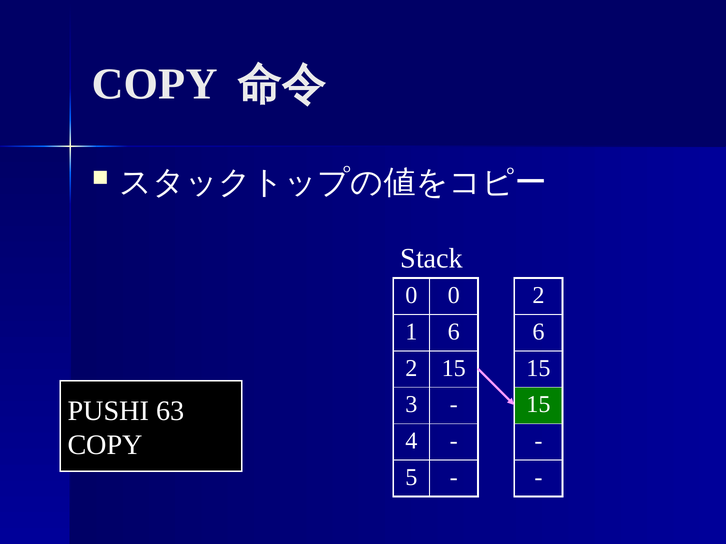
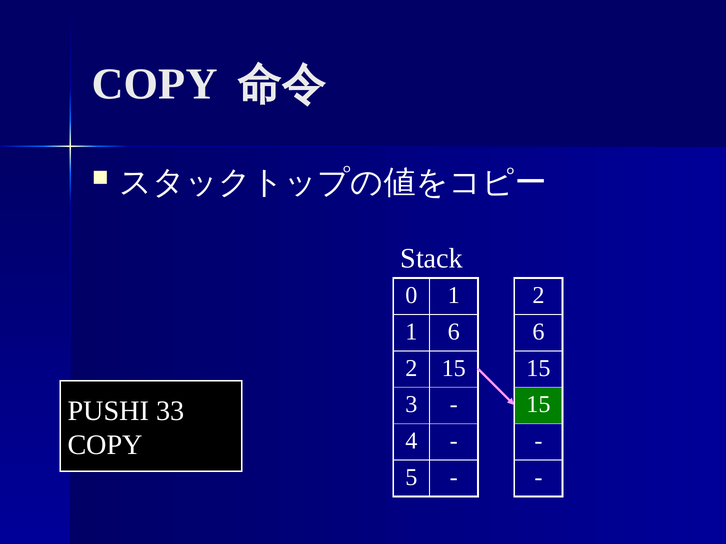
0 0: 0 -> 1
63: 63 -> 33
